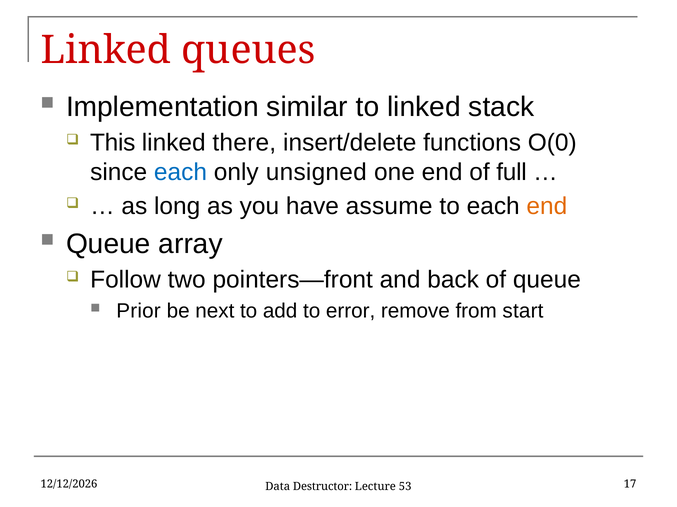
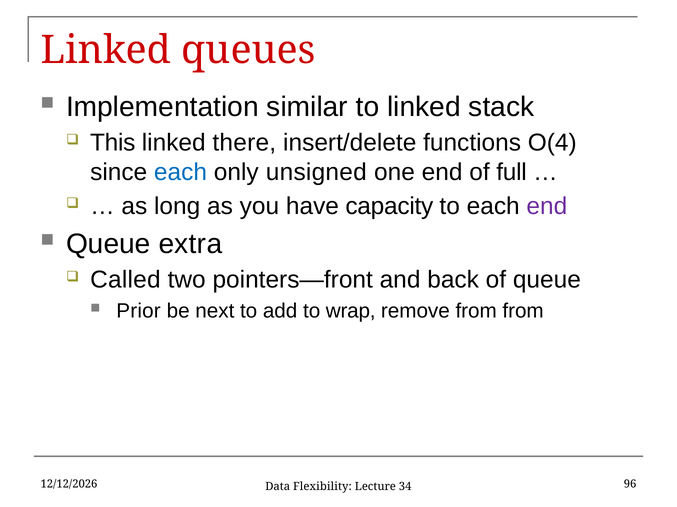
O(0: O(0 -> O(4
assume: assume -> capacity
end at (547, 207) colour: orange -> purple
array: array -> extra
Follow: Follow -> Called
error: error -> wrap
from start: start -> from
17: 17 -> 96
Destructor: Destructor -> Flexibility
53: 53 -> 34
